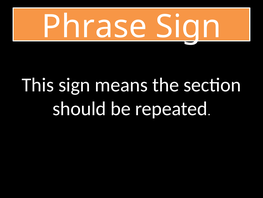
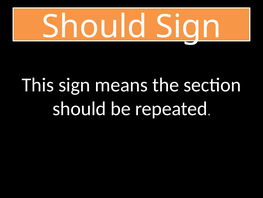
Phrase at (94, 27): Phrase -> Should
